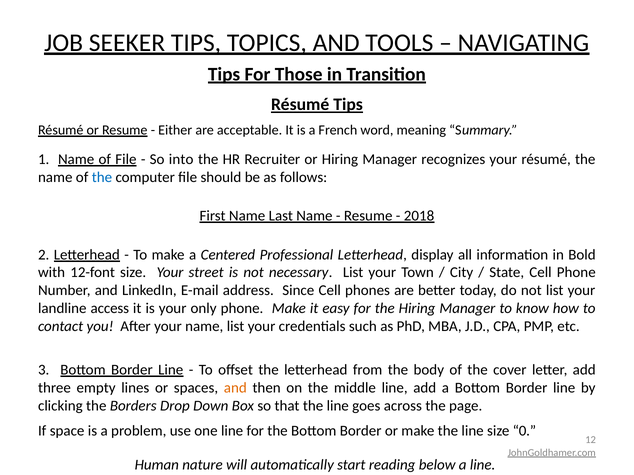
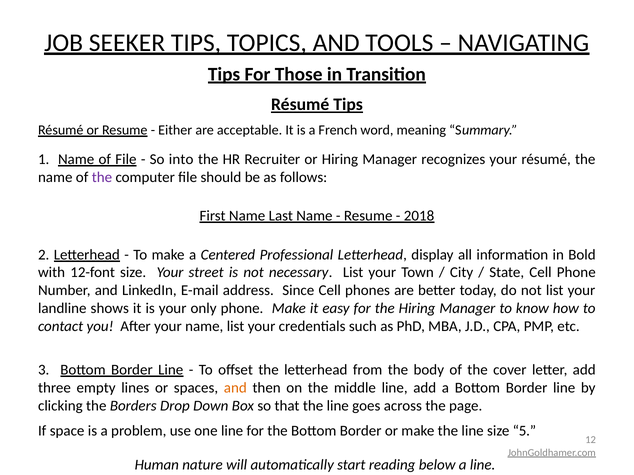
the at (102, 178) colour: blue -> purple
access: access -> shows
0: 0 -> 5
